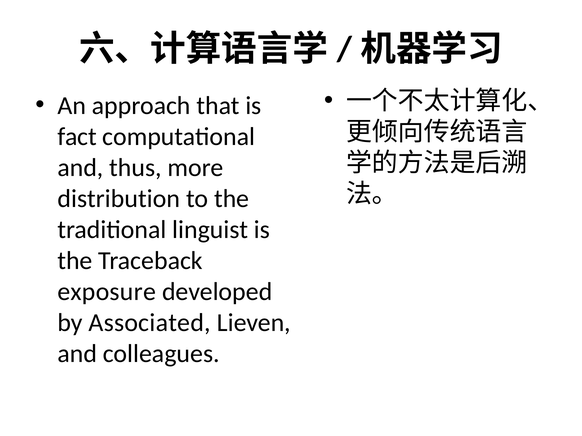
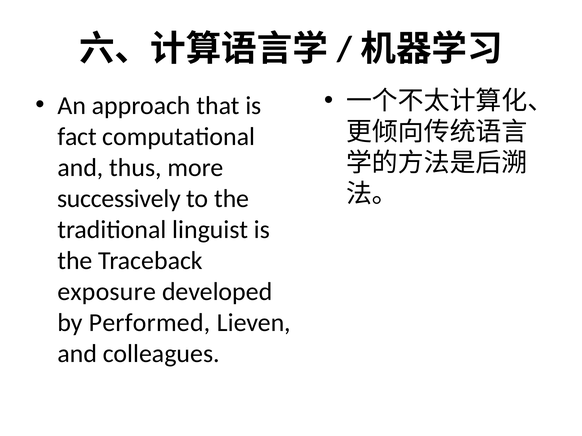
distribution: distribution -> successively
Associated: Associated -> Performed
